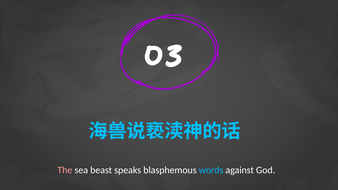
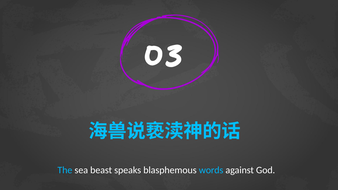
The colour: pink -> light blue
